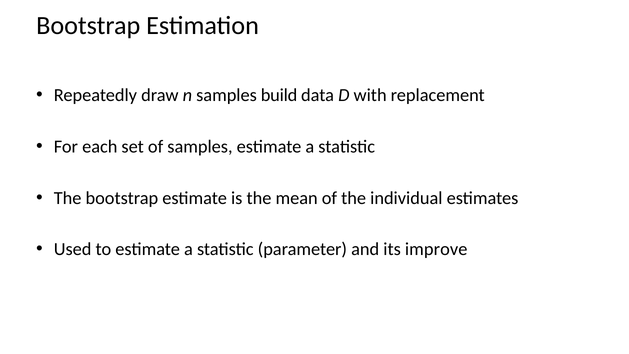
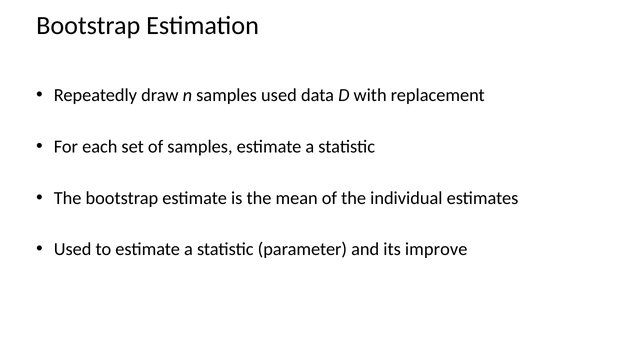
samples build: build -> used
